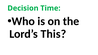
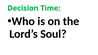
This: This -> Soul
